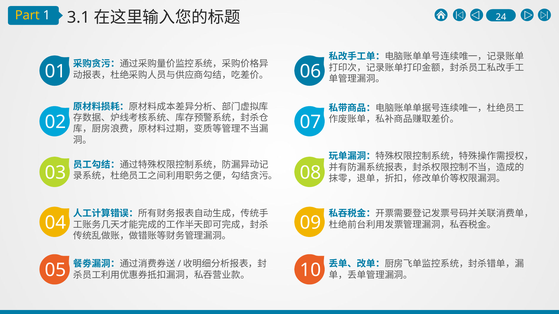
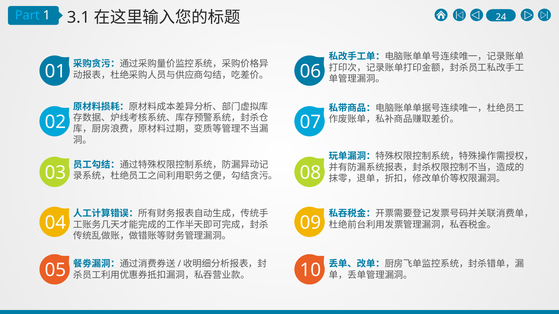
Part colour: yellow -> light blue
